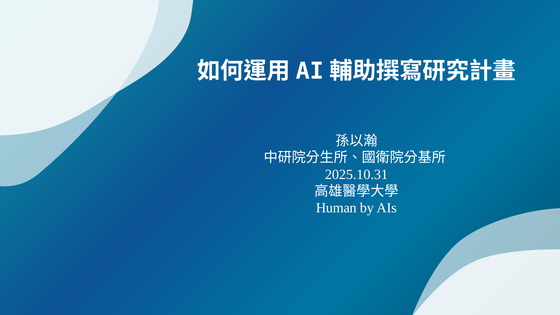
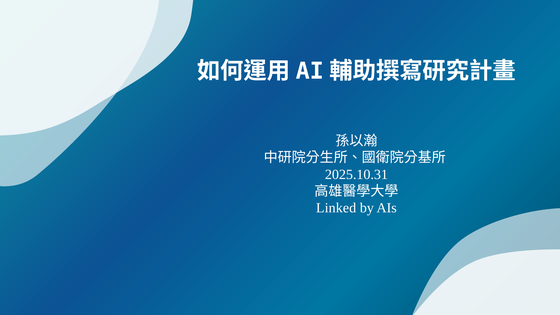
Human: Human -> Linked
